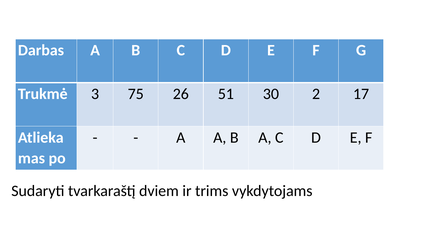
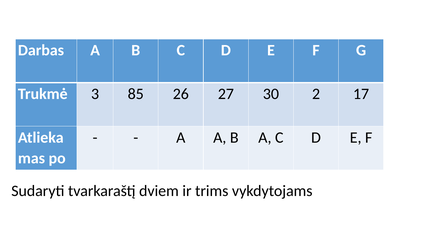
75: 75 -> 85
51: 51 -> 27
